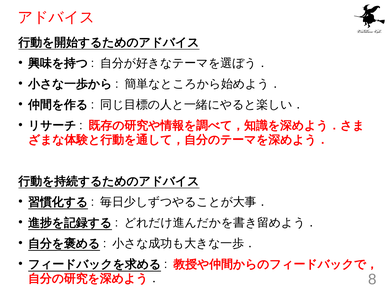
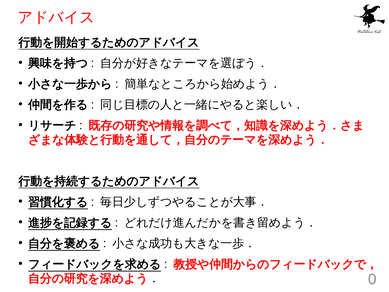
8: 8 -> 0
